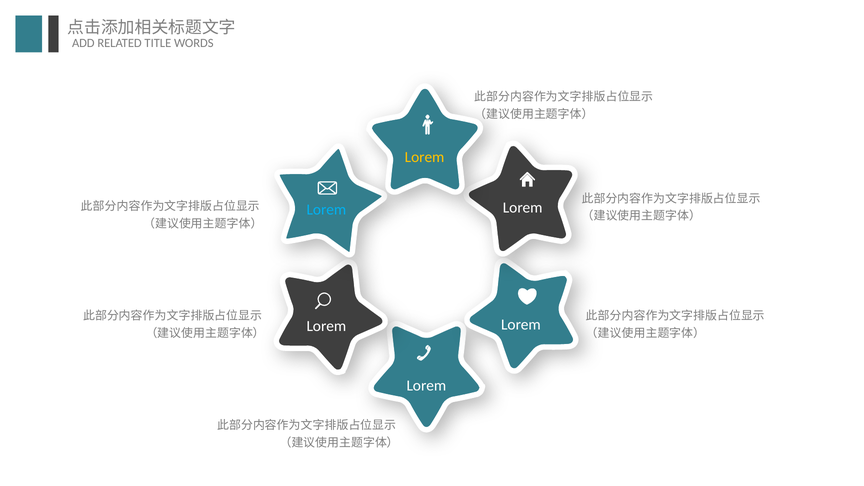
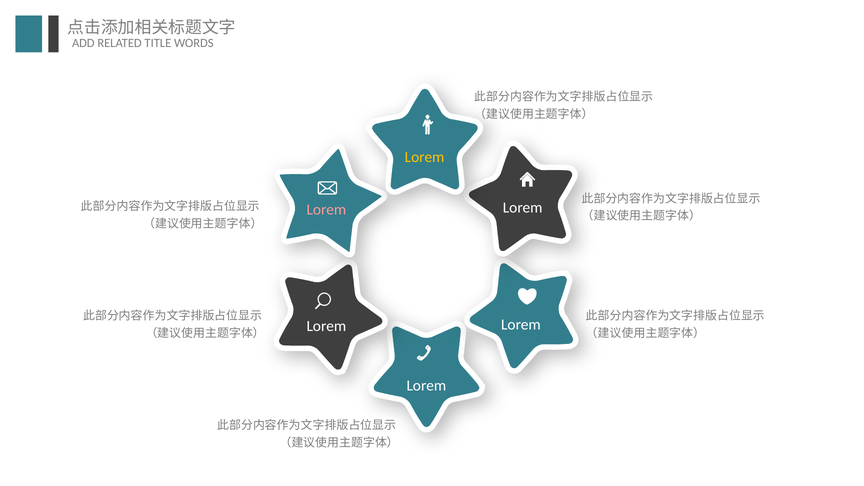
Lorem at (326, 210) colour: light blue -> pink
